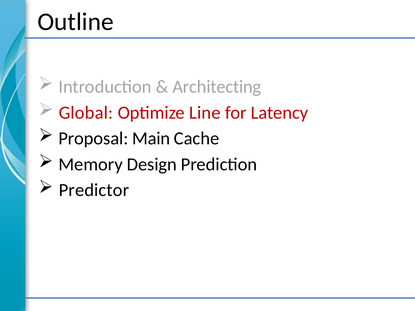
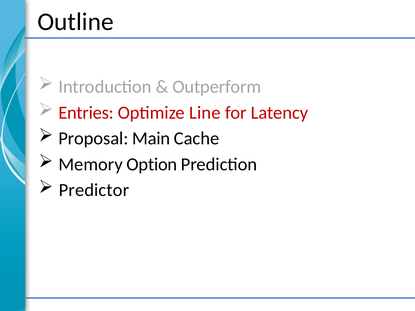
Architecting: Architecting -> Outperform
Global: Global -> Entries
Design: Design -> Option
